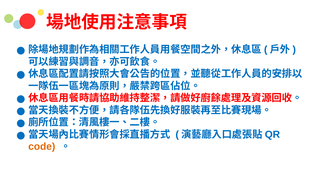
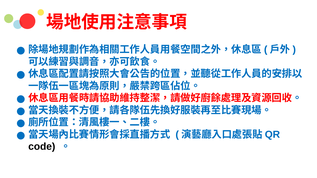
code colour: orange -> black
